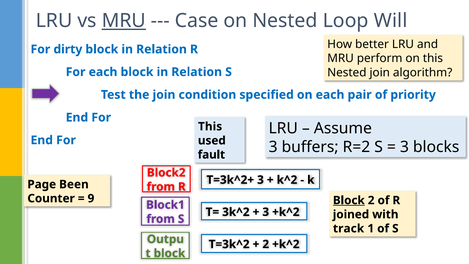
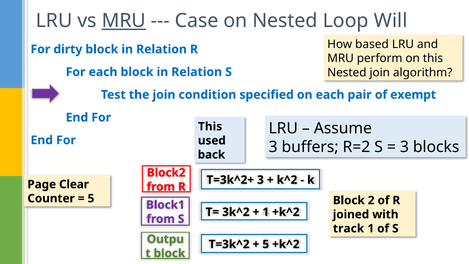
better: better -> based
priority: priority -> exempt
fault: fault -> back
Been: Been -> Clear
9 at (91, 198): 9 -> 5
Block at (349, 200) underline: present -> none
3 at (266, 212): 3 -> 1
2 at (266, 244): 2 -> 5
